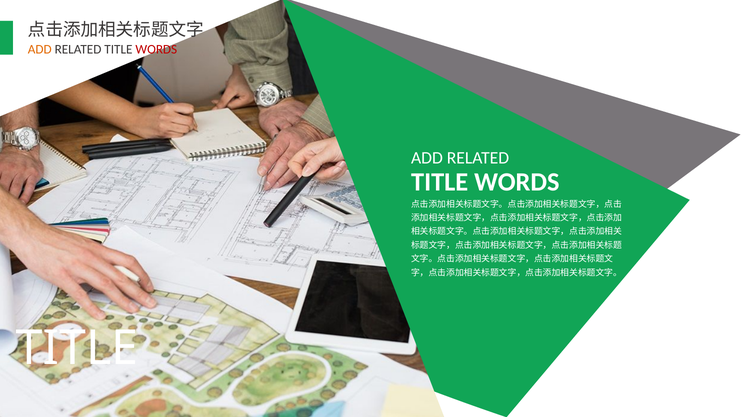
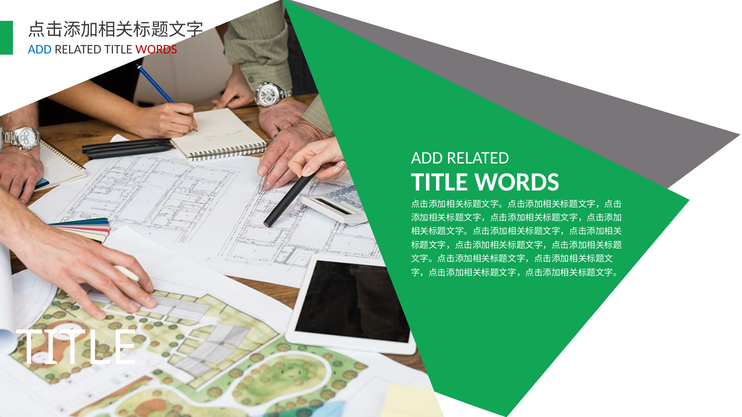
ADD at (40, 49) colour: orange -> blue
